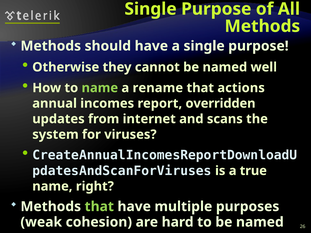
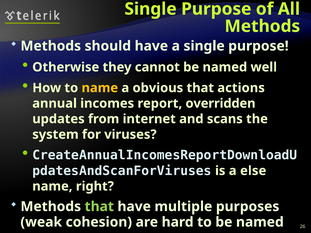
name at (100, 88) colour: light green -> yellow
rename: rename -> obvious
true: true -> else
